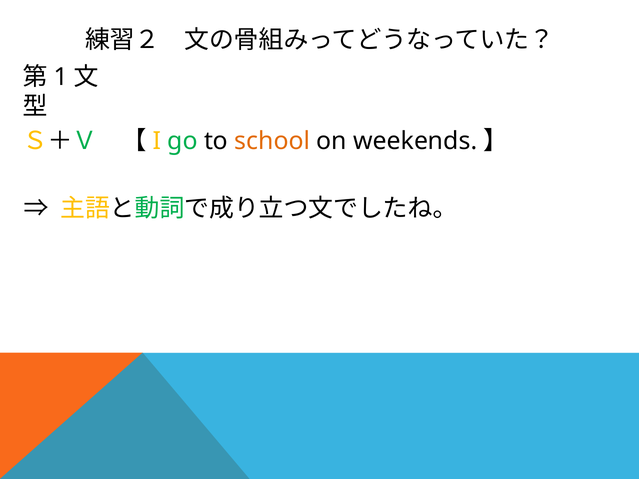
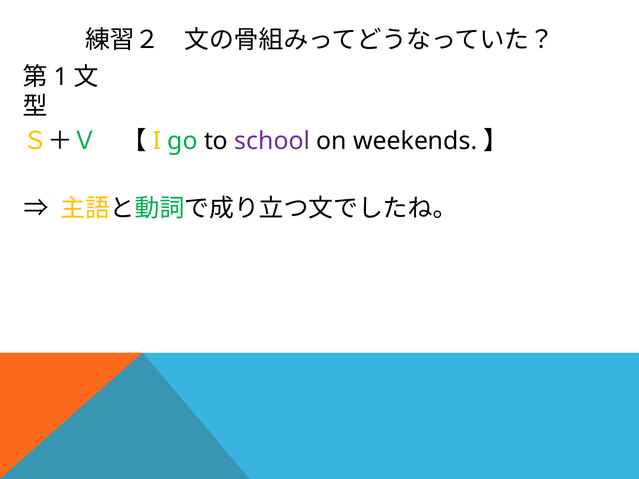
school colour: orange -> purple
